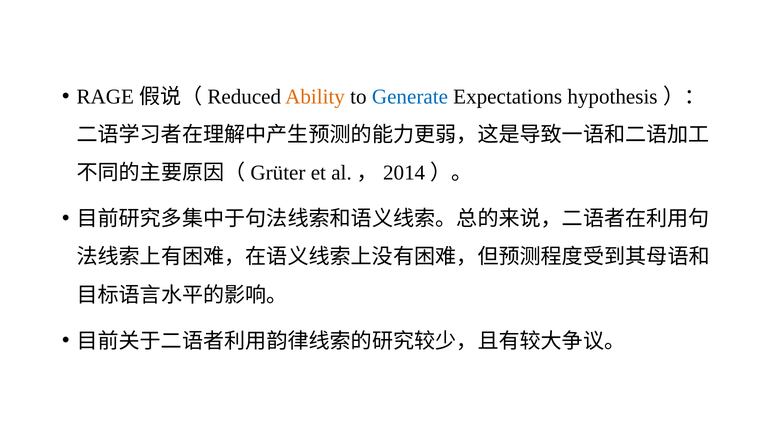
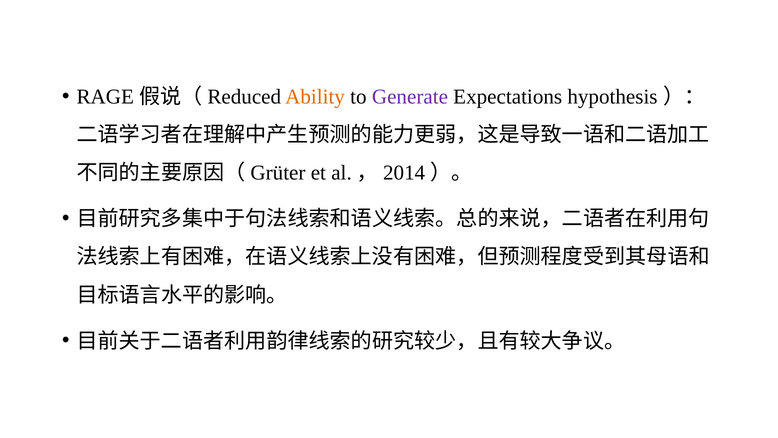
Generate colour: blue -> purple
